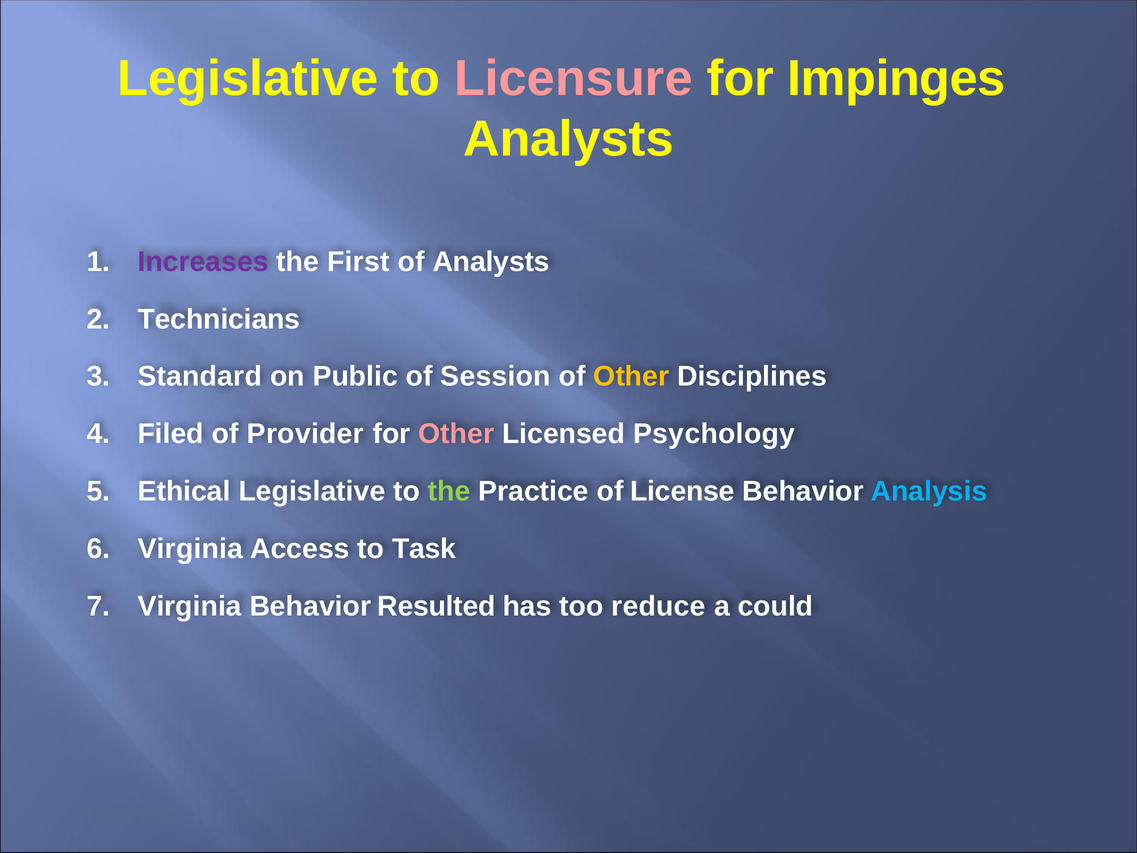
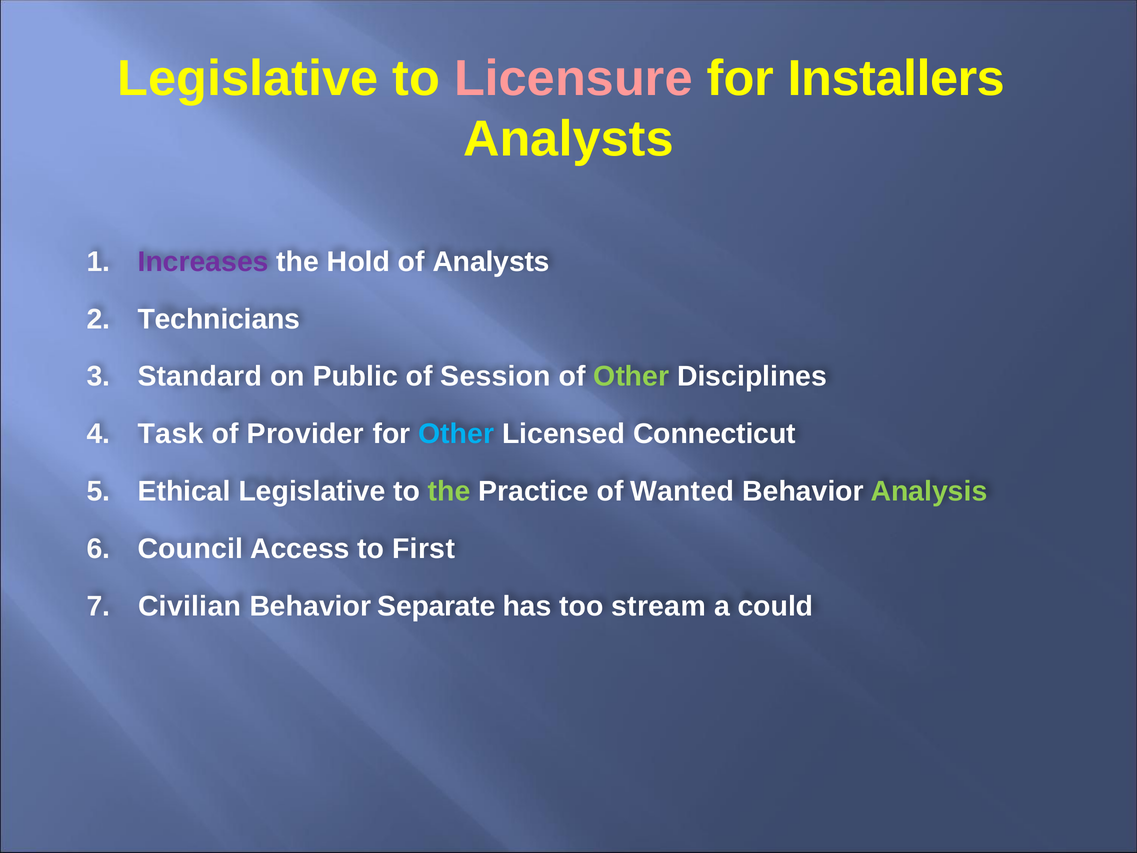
Impinges: Impinges -> Installers
First: First -> Hold
Other at (631, 376) colour: yellow -> light green
Filed: Filed -> Task
Other at (456, 434) colour: pink -> light blue
Psychology: Psychology -> Connecticut
License: License -> Wanted
Analysis colour: light blue -> light green
Virginia at (190, 549): Virginia -> Council
Task: Task -> First
Virginia at (190, 606): Virginia -> Civilian
Resulted: Resulted -> Separate
reduce: reduce -> stream
